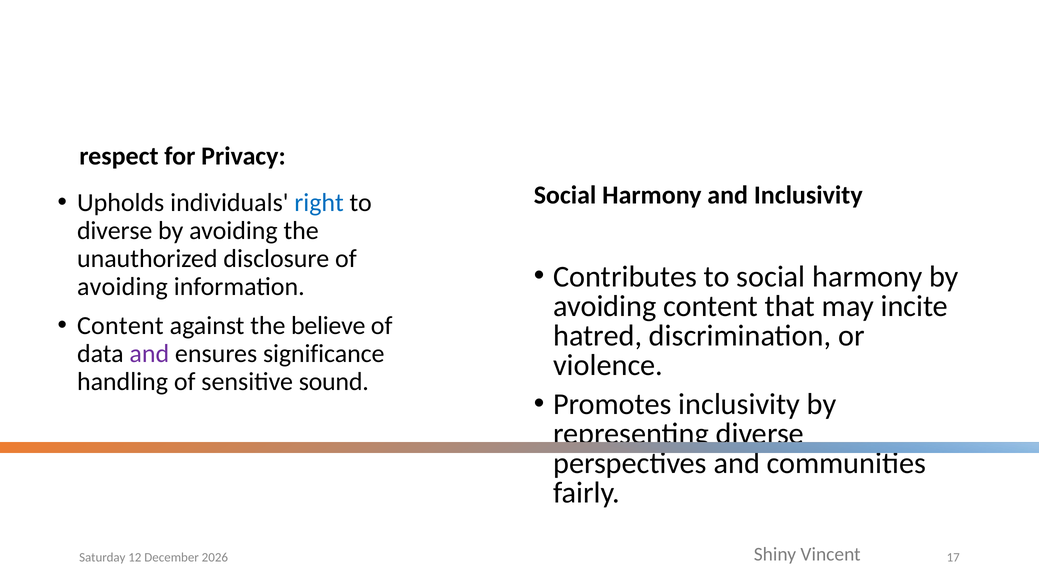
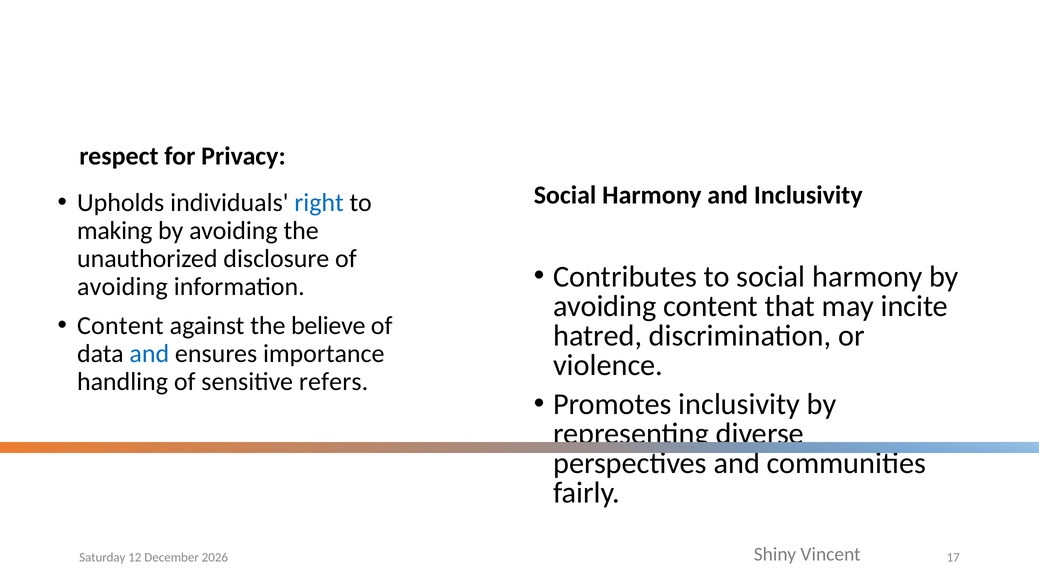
diverse at (115, 231): diverse -> making
and at (149, 354) colour: purple -> blue
significance: significance -> importance
sound: sound -> refers
